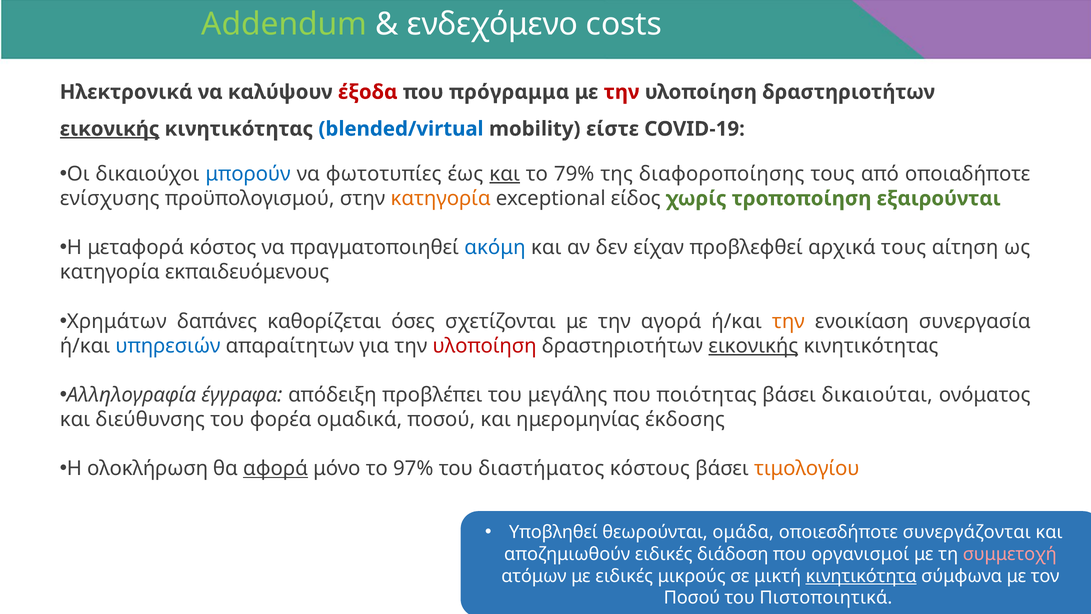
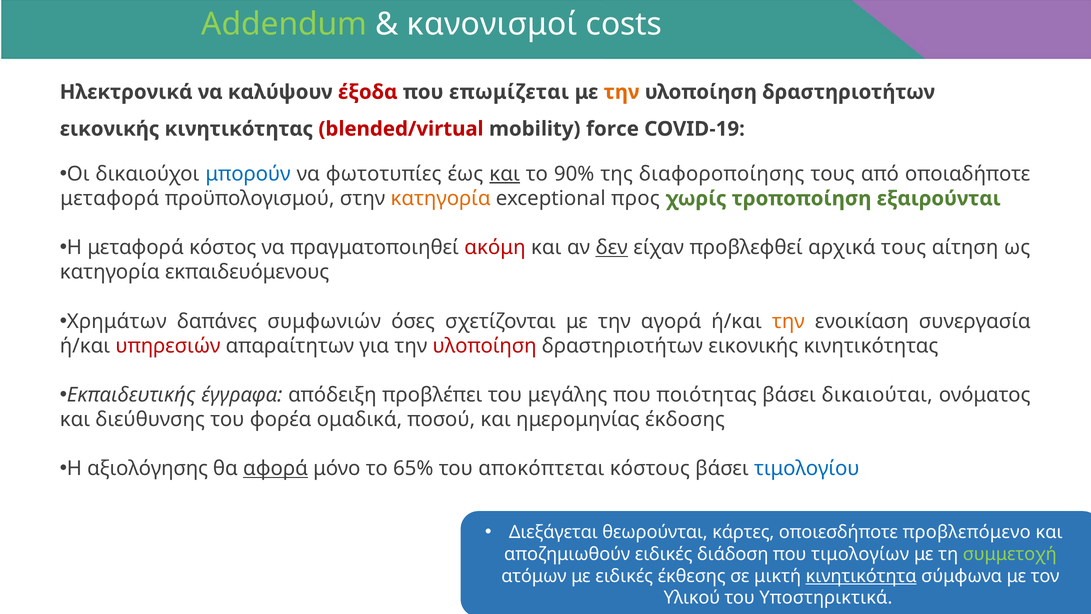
ενδεχόμενο: ενδεχόμενο -> κανονισμοί
πρόγραμμα: πρόγραμμα -> επωμίζεται
την at (622, 92) colour: red -> orange
εικονικής at (110, 129) underline: present -> none
blended/virtual colour: blue -> red
είστε: είστε -> force
79%: 79% -> 90%
ενίσχυσης at (110, 198): ενίσχυσης -> μεταφορά
είδος: είδος -> προς
ακόμη colour: blue -> red
δεν underline: none -> present
καθορίζεται: καθορίζεται -> συμφωνιών
υπηρεσιών colour: blue -> red
εικονικής at (753, 346) underline: present -> none
Αλληλογραφία: Αλληλογραφία -> Εκπαιδευτικής
ολοκλήρωση: ολοκλήρωση -> αξιολόγησης
97%: 97% -> 65%
διαστήματος: διαστήματος -> αποκόπτεται
τιμολογίου colour: orange -> blue
Υποβληθεί: Υποβληθεί -> Διεξάγεται
ομάδα: ομάδα -> κάρτες
συνεργάζονται: συνεργάζονται -> προβλεπόμενο
οργανισμοί: οργανισμοί -> τιμολογίων
συμμετοχή colour: pink -> light green
μικρούς: μικρούς -> έκθεσης
Ποσού at (692, 598): Ποσού -> Υλικού
Πιστοποιητικά: Πιστοποιητικά -> Υποστηρικτικά
